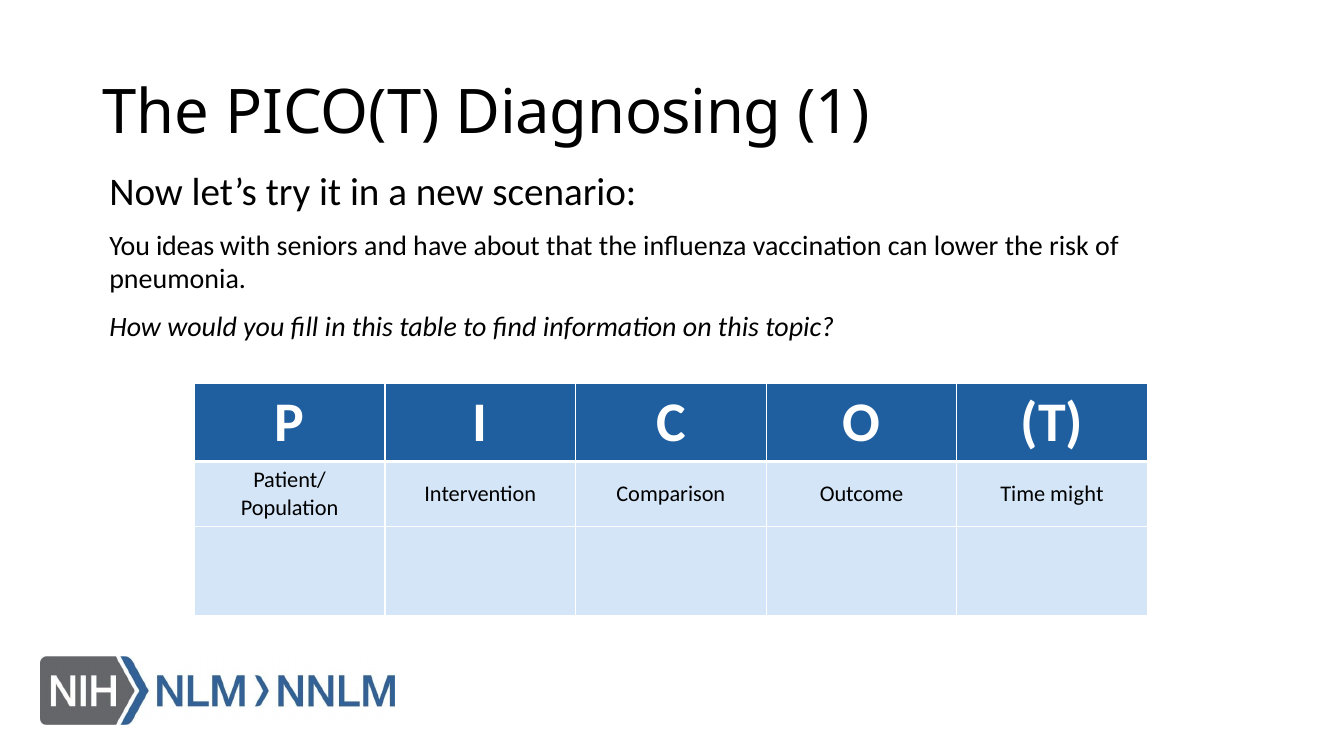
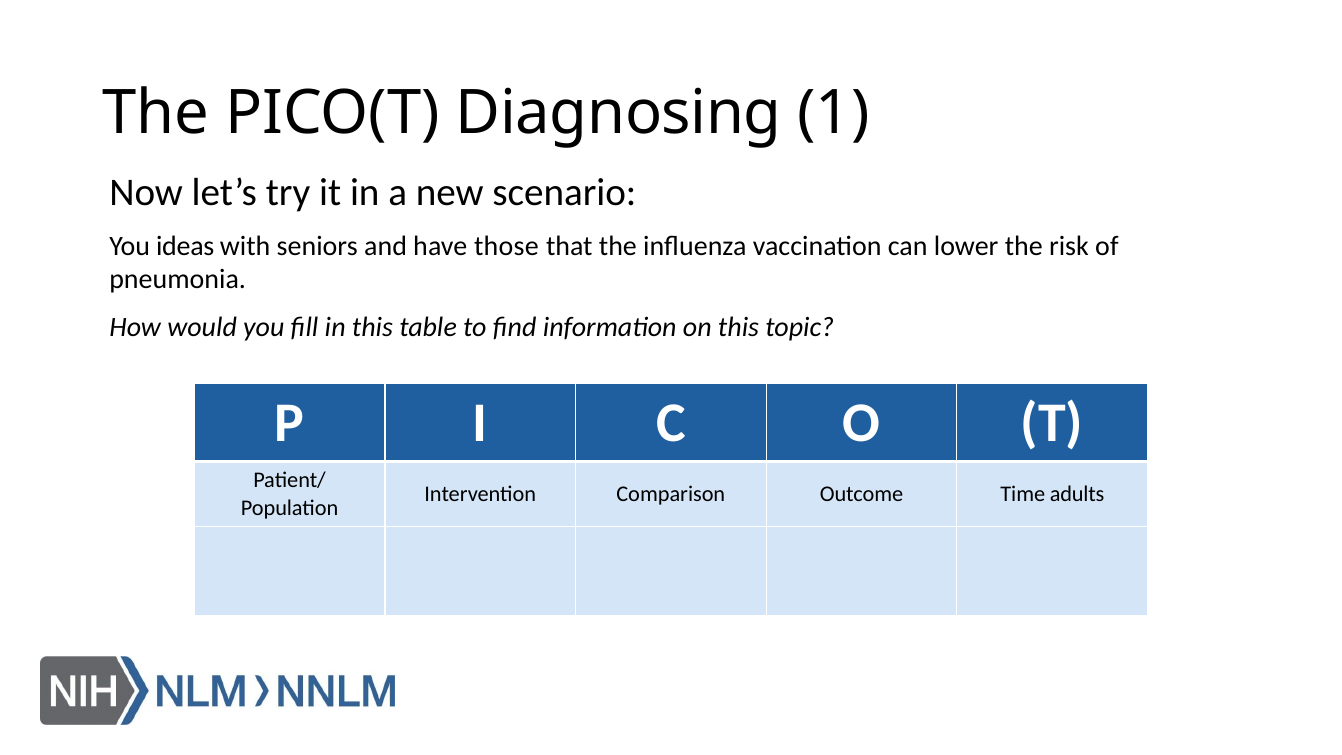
about: about -> those
might: might -> adults
